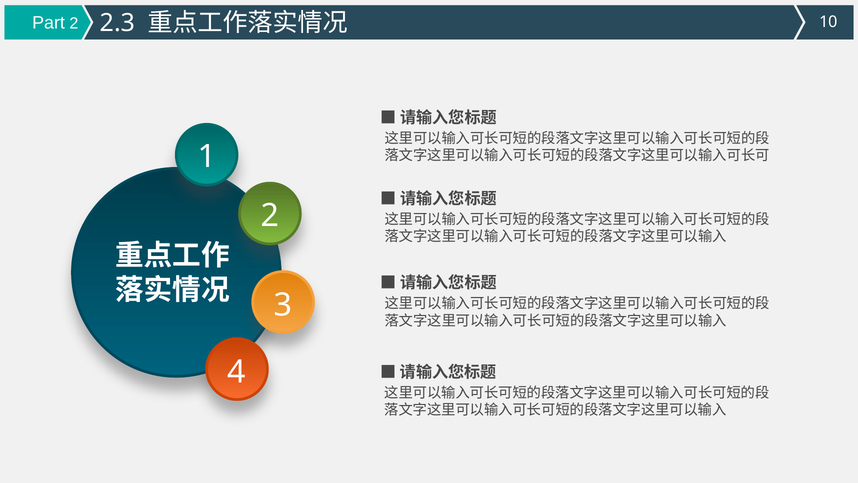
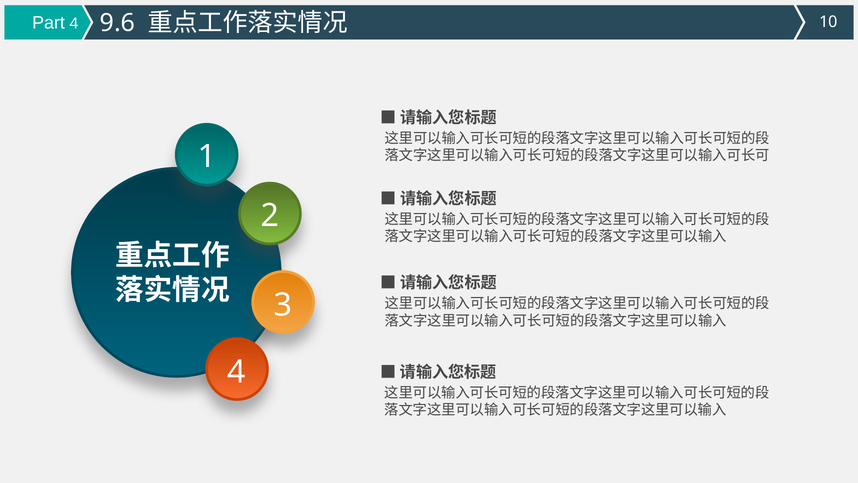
Part 2: 2 -> 4
2.3: 2.3 -> 9.6
